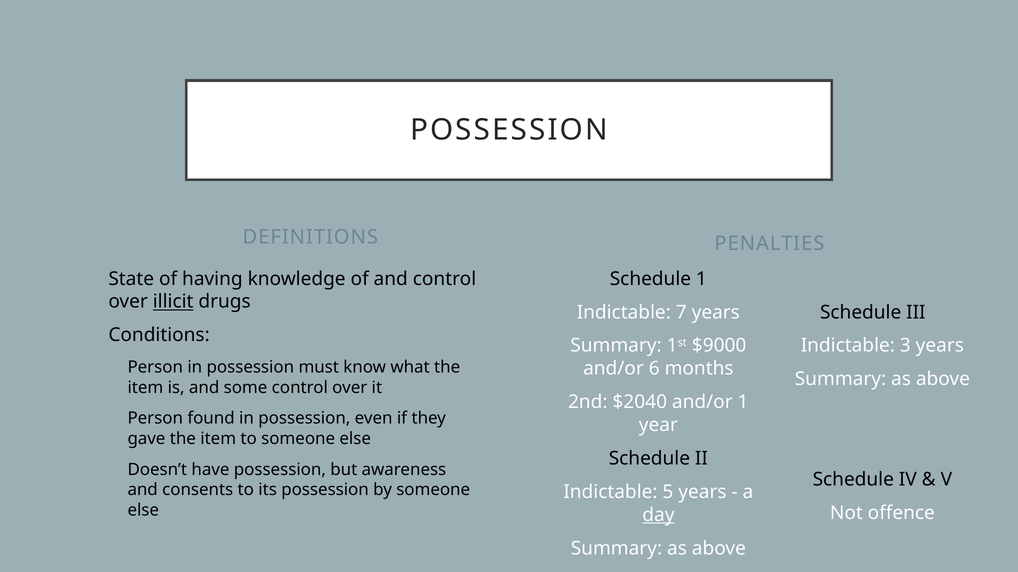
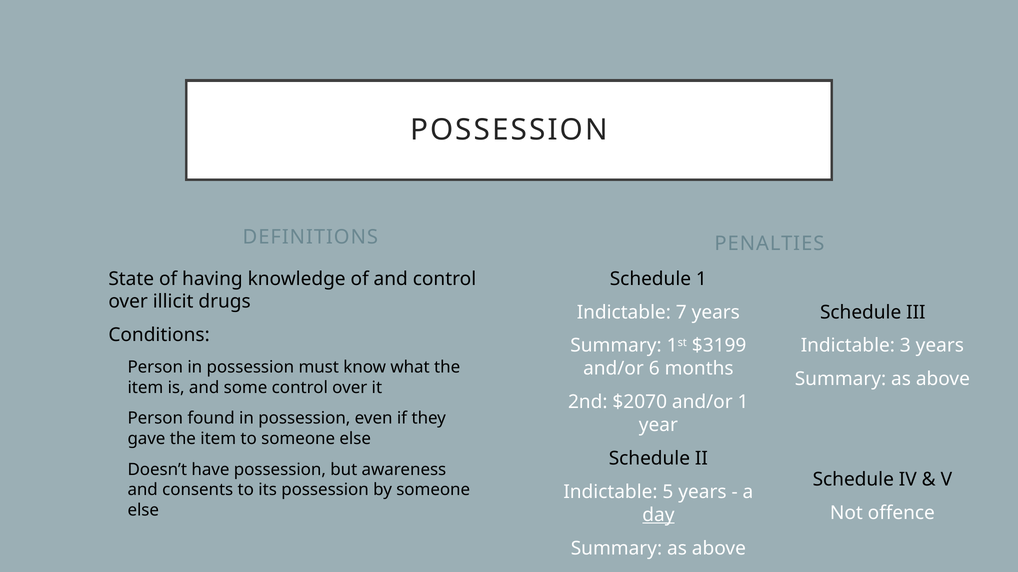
illicit underline: present -> none
$9000: $9000 -> $3199
$2040: $2040 -> $2070
